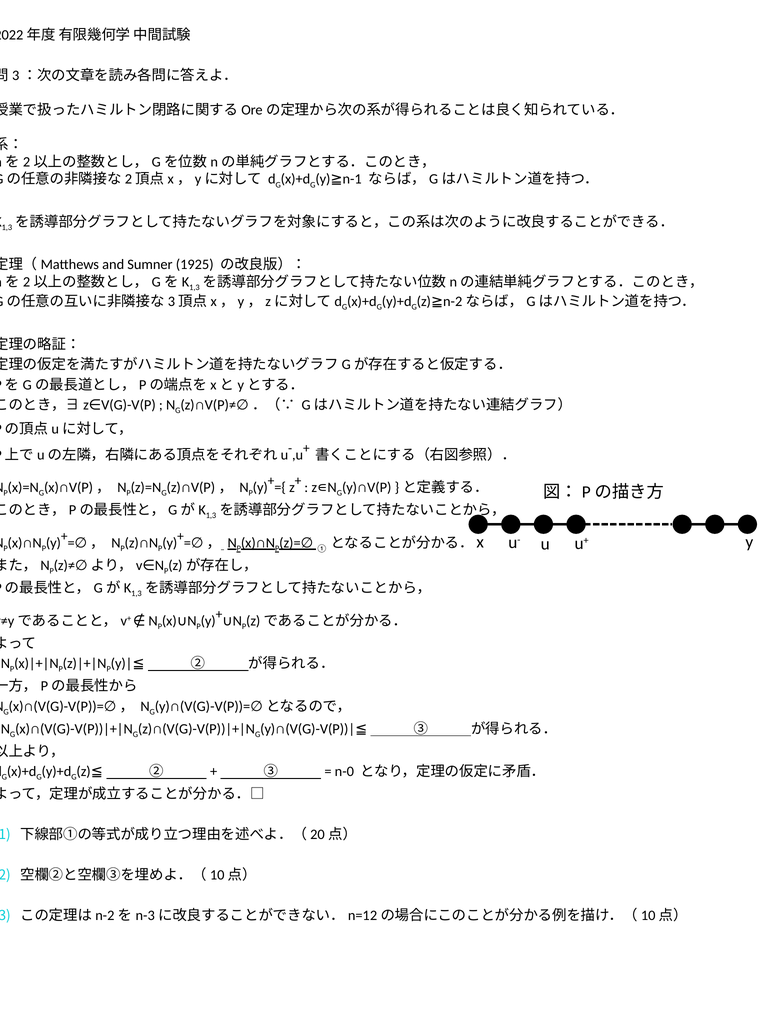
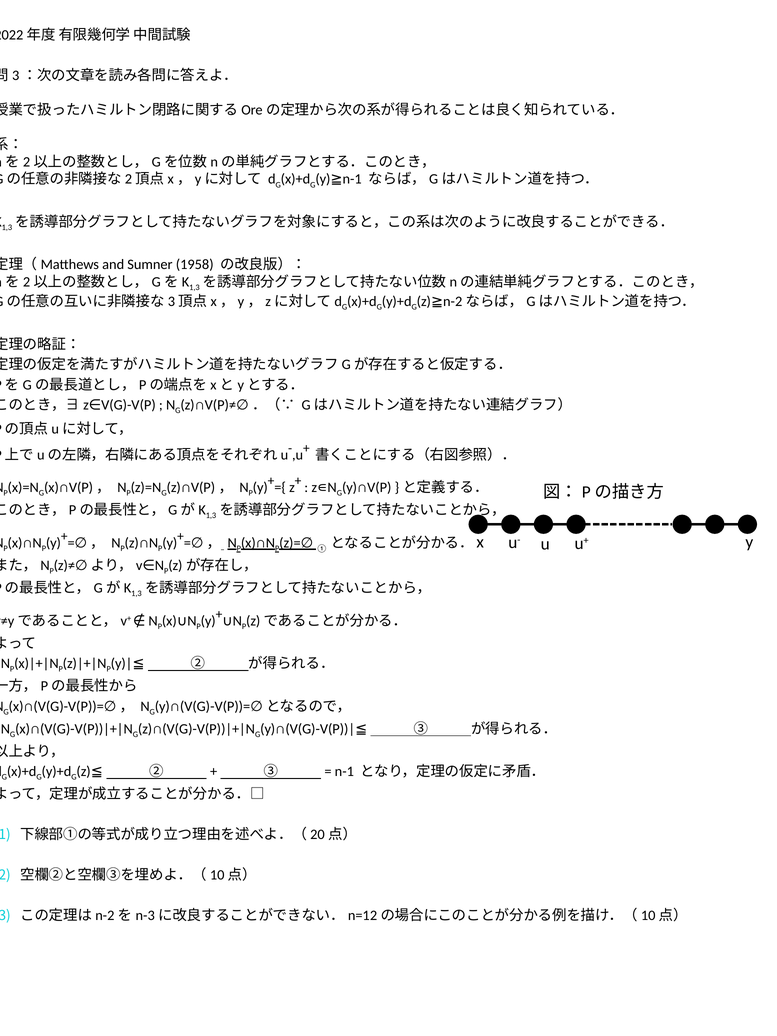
1925: 1925 -> 1958
n-0 at (344, 772): n-0 -> n-1
